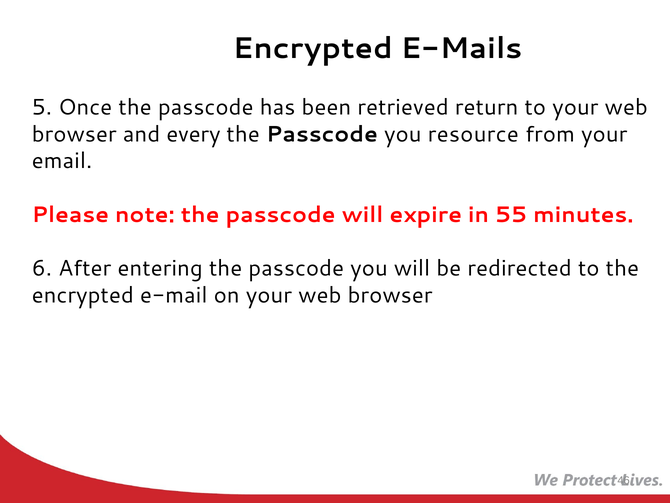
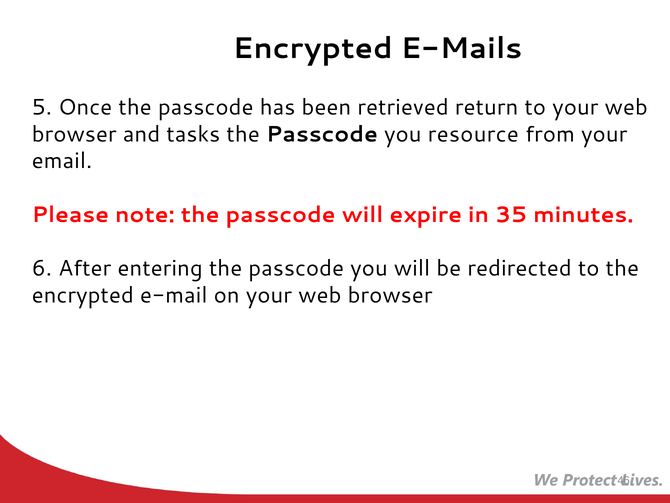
every: every -> tasks
55: 55 -> 35
